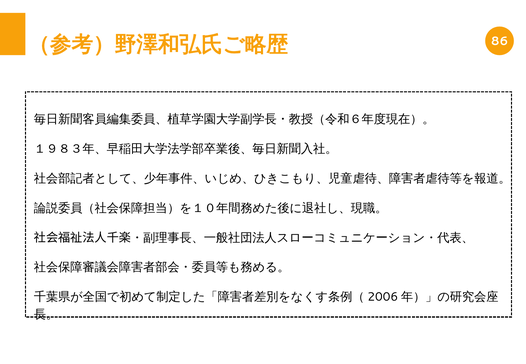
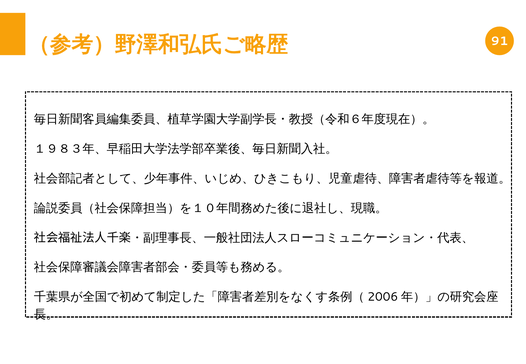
86: 86 -> 91
